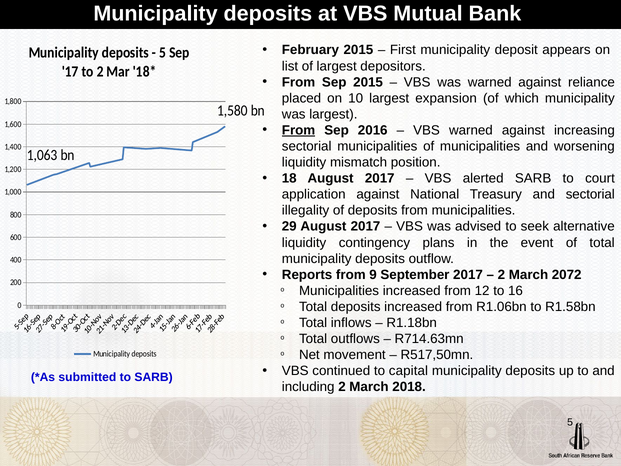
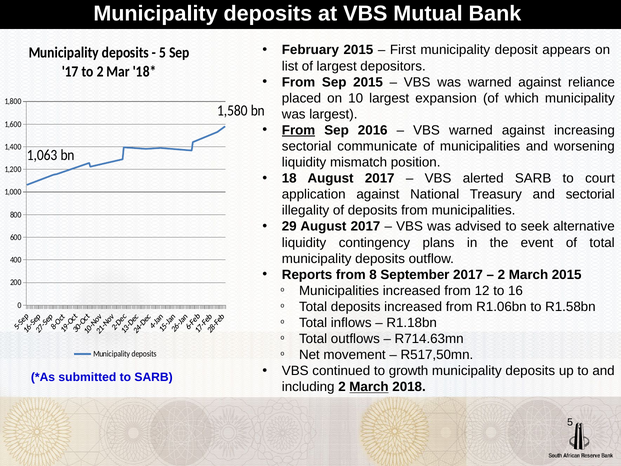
sectorial municipalities: municipalities -> communicate
9: 9 -> 8
March 2072: 2072 -> 2015
capital: capital -> growth
March at (369, 387) underline: none -> present
